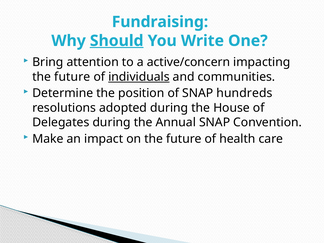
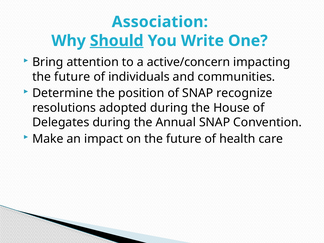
Fundraising: Fundraising -> Association
individuals underline: present -> none
hundreds: hundreds -> recognize
